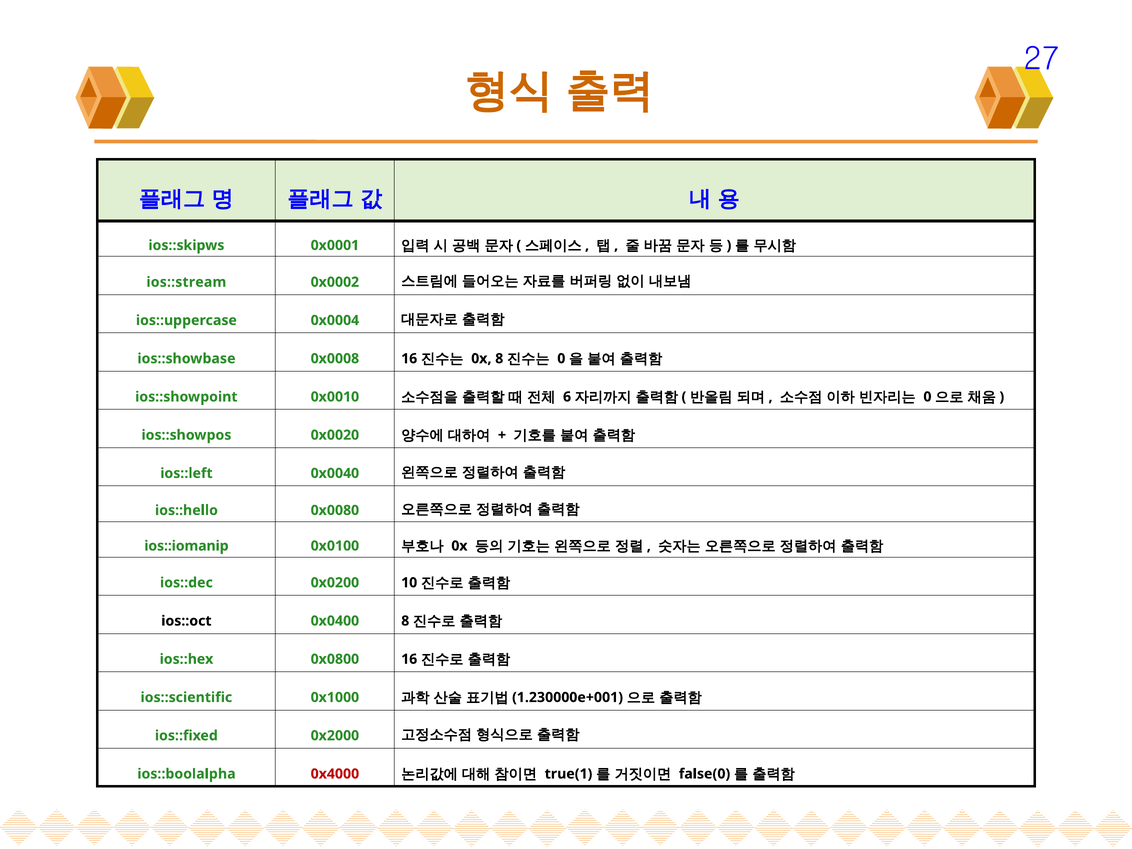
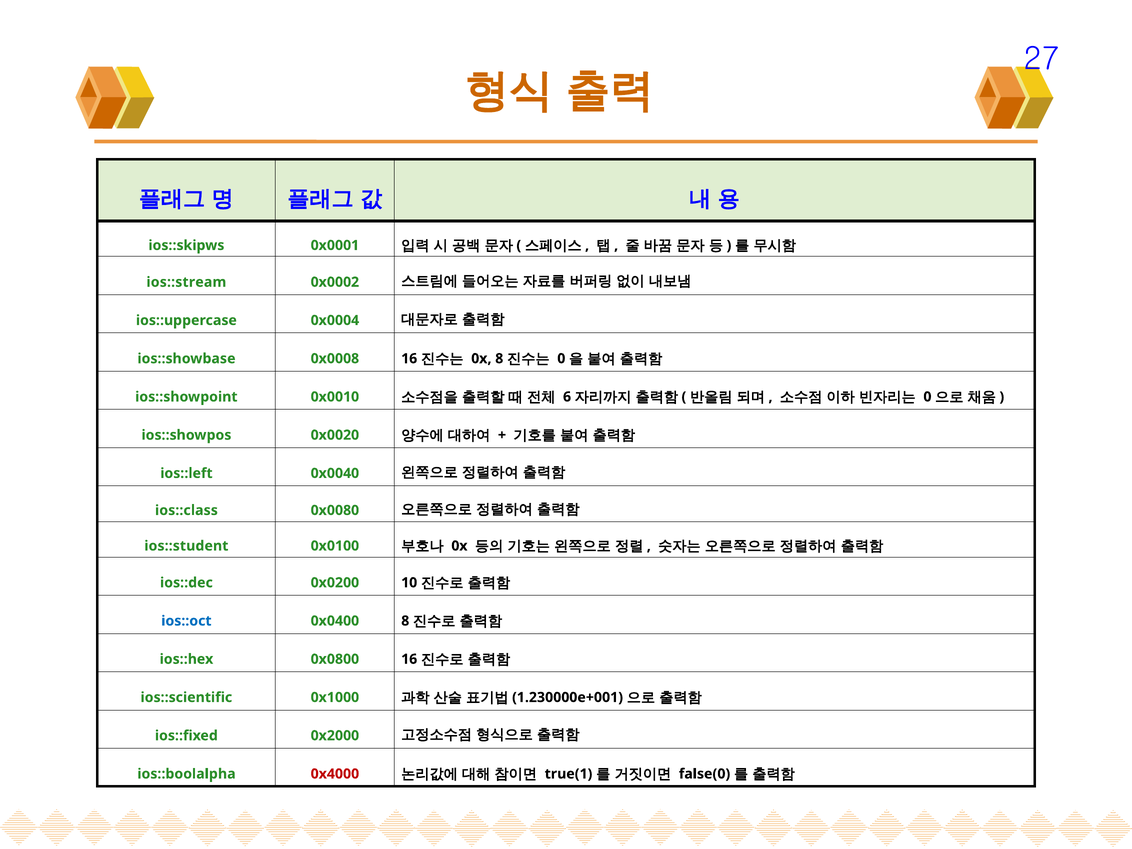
ios::hello: ios::hello -> ios::class
ios::iomanip: ios::iomanip -> ios::student
ios::oct colour: black -> blue
